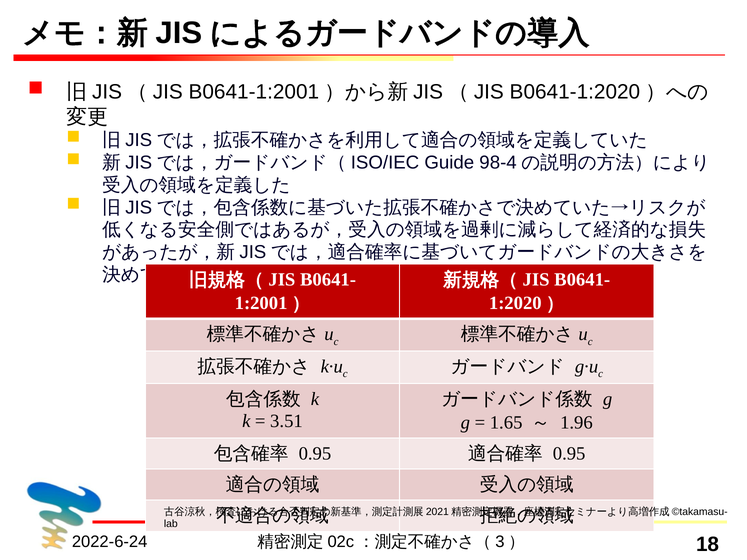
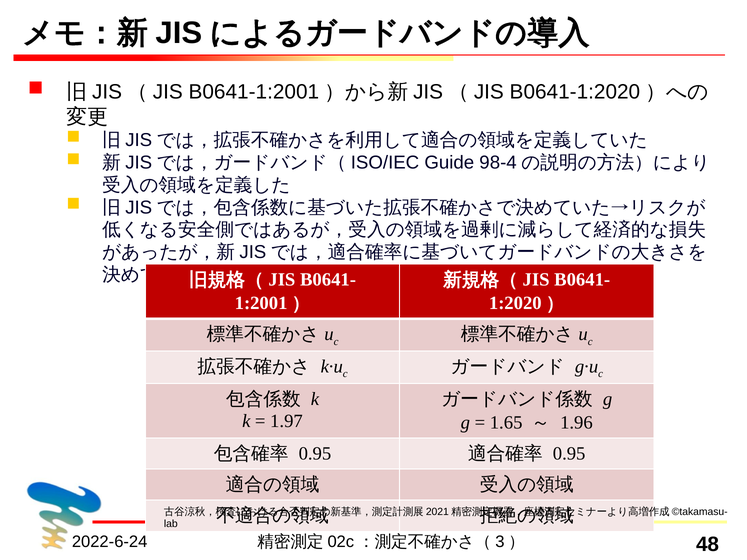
3.51: 3.51 -> 1.97
18: 18 -> 48
